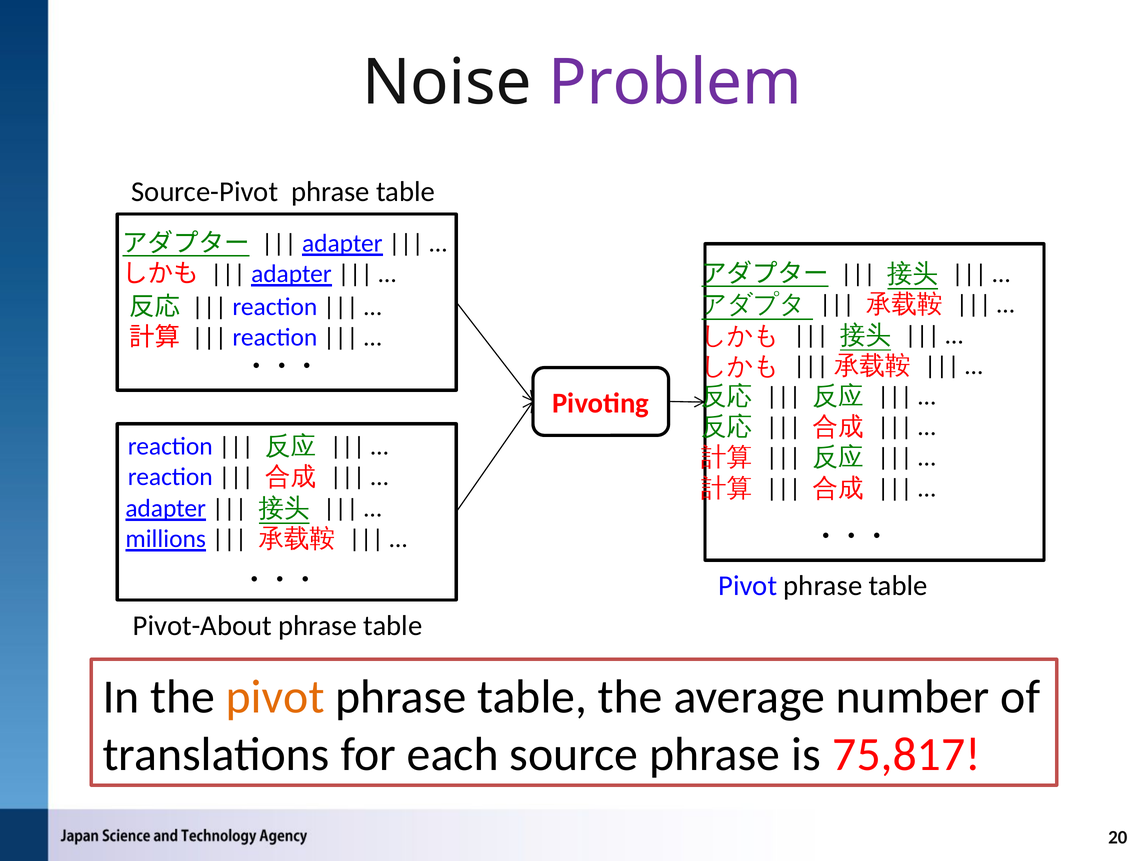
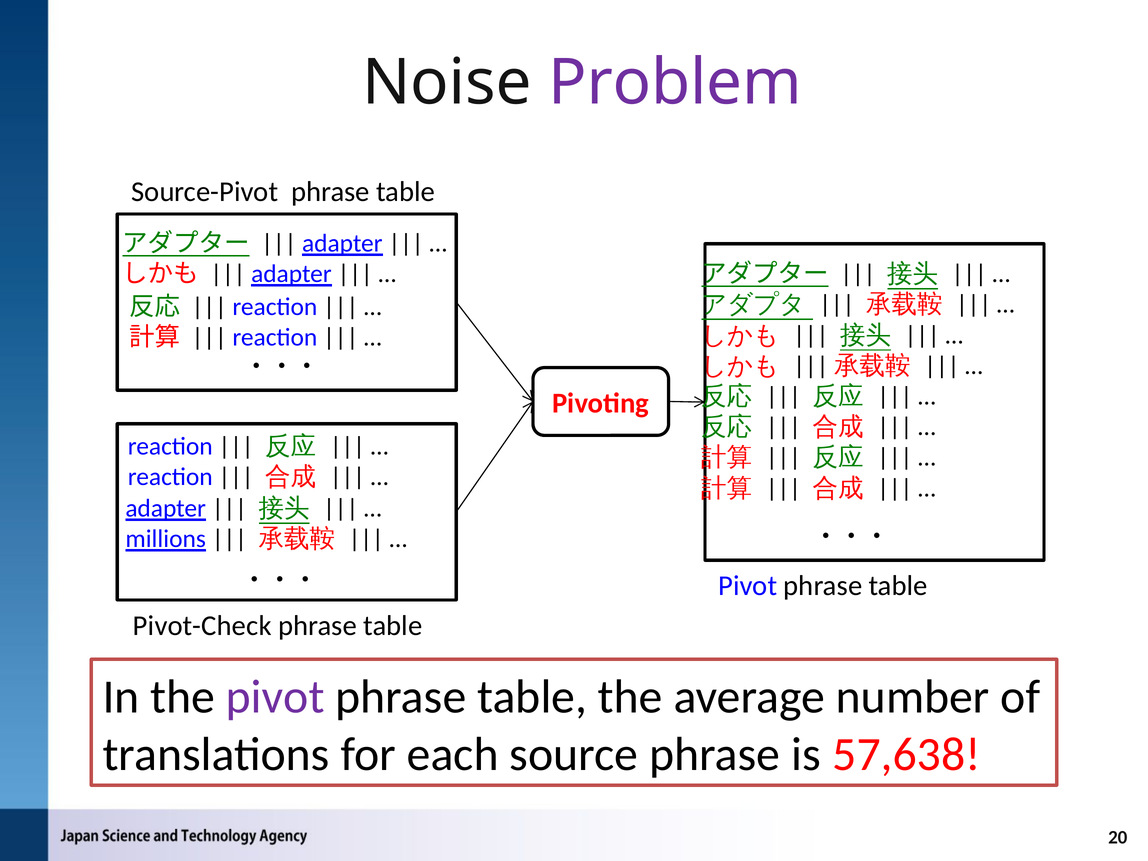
Pivot-About: Pivot-About -> Pivot-Check
pivot at (275, 697) colour: orange -> purple
75,817: 75,817 -> 57,638
